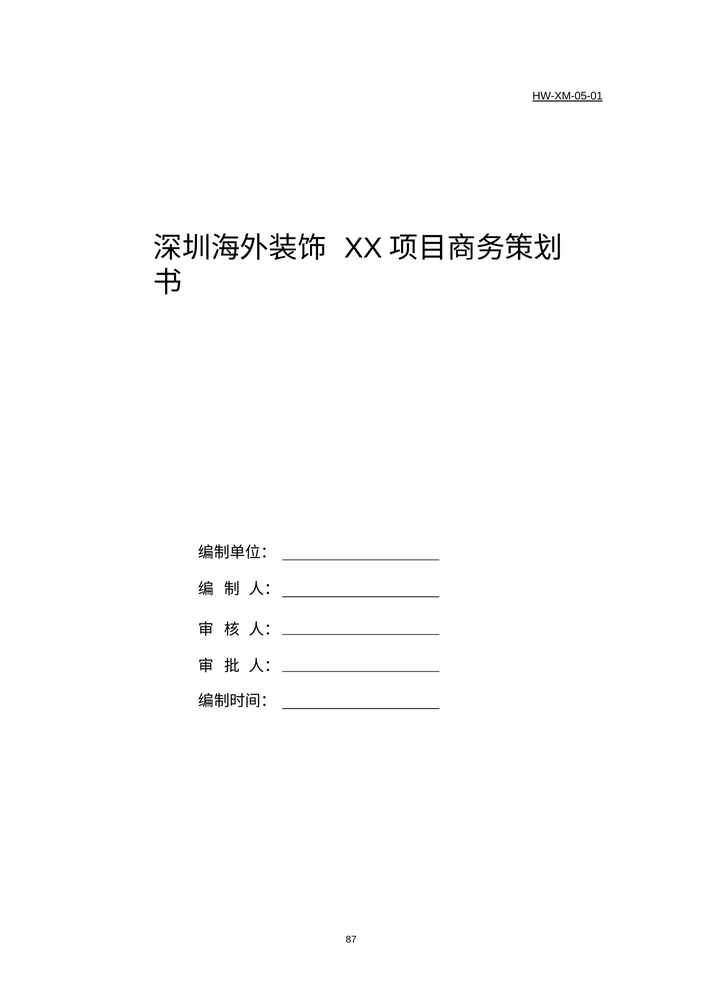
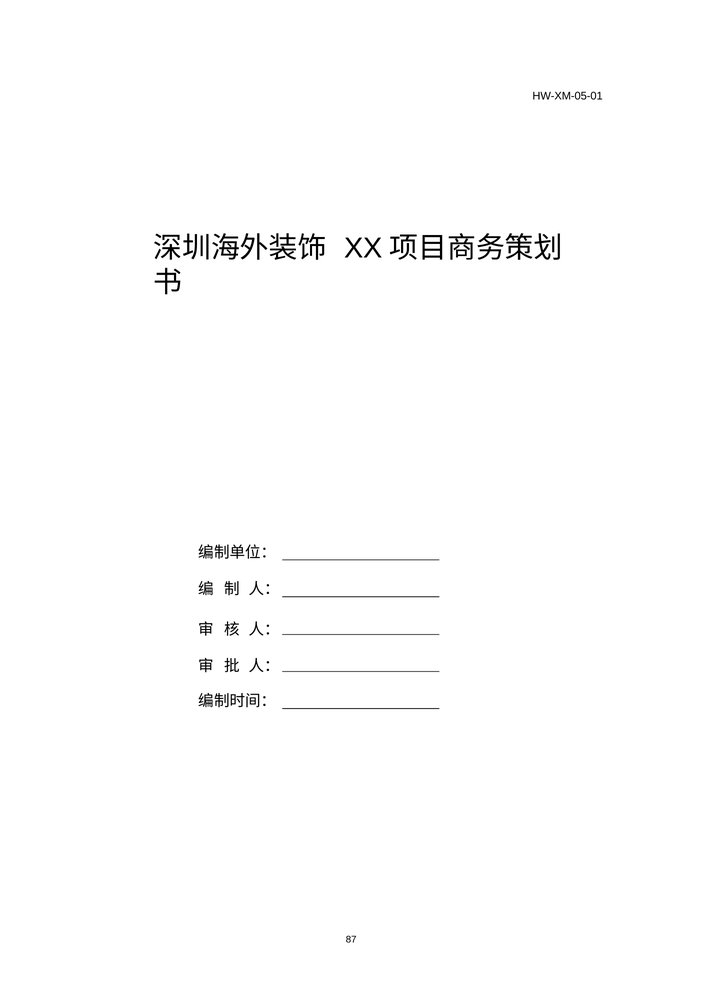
HW-XM-05-01 underline: present -> none
